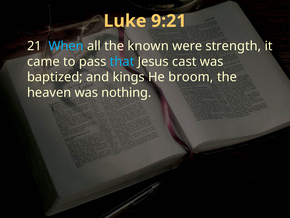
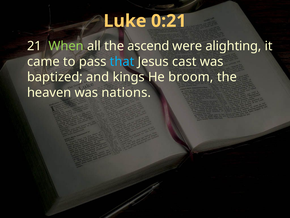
9:21: 9:21 -> 0:21
When colour: light blue -> light green
known: known -> ascend
strength: strength -> alighting
nothing: nothing -> nations
